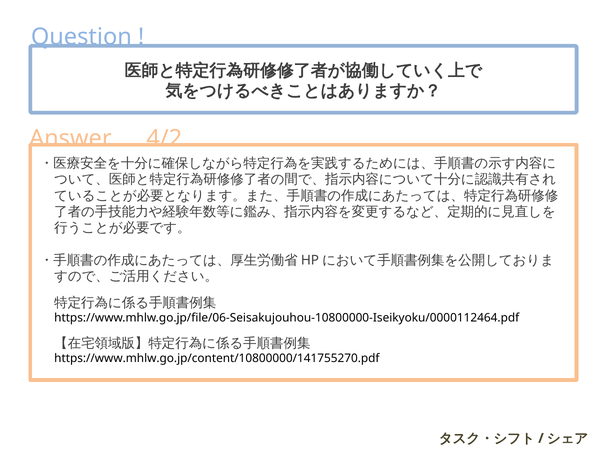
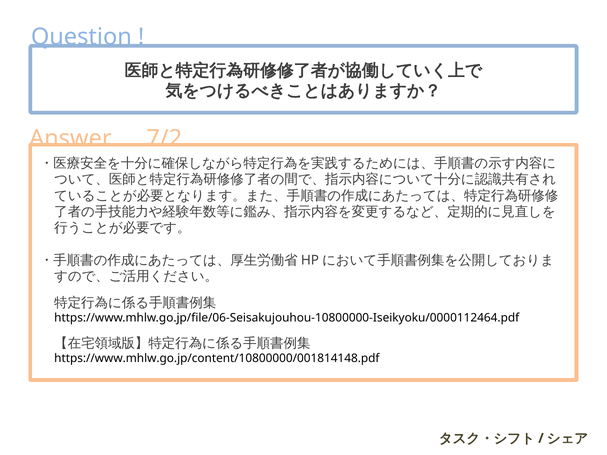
4/2: 4/2 -> 7/2
https://www.mhlw.go.jp/content/10800000/141755270.pdf: https://www.mhlw.go.jp/content/10800000/141755270.pdf -> https://www.mhlw.go.jp/content/10800000/001814148.pdf
